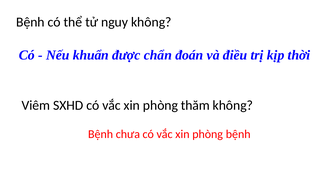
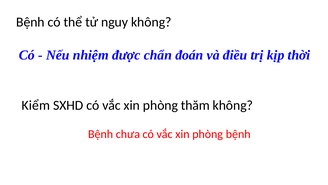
khuẩn: khuẩn -> nhiệm
Viêm: Viêm -> Kiểm
